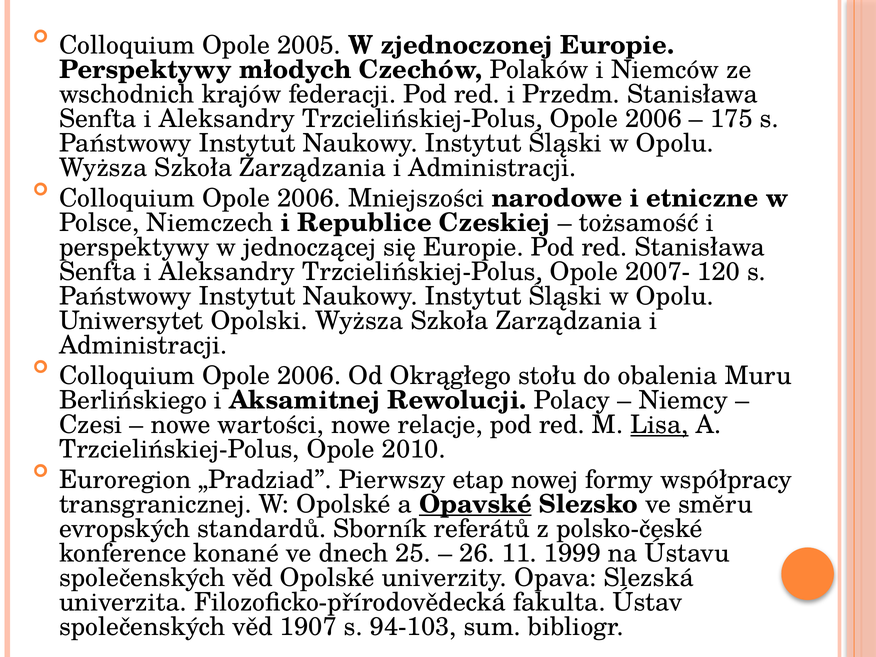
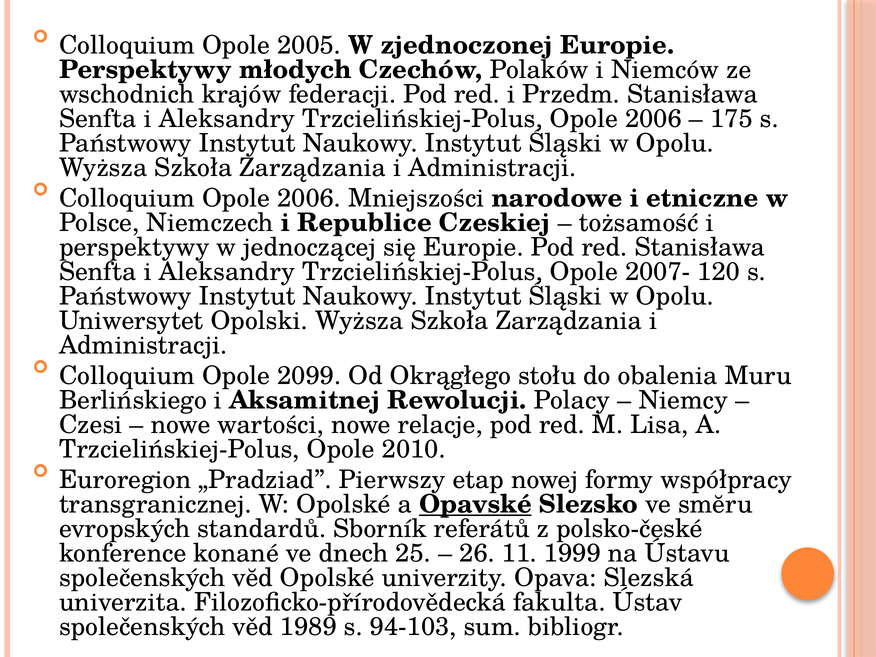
2006 at (309, 376): 2006 -> 2099
Lisa underline: present -> none
1907: 1907 -> 1989
